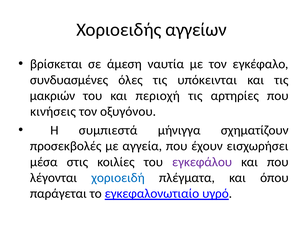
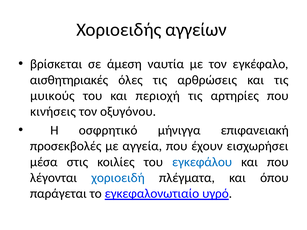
συνδυασμένες: συνδυασμένες -> αισθητηριακές
υπόκεινται: υπόκεινται -> αρθρώσεις
μακριών: μακριών -> μυικούς
συμπιεστά: συμπιεστά -> οσφρητικό
σχηματίζουν: σχηματίζουν -> επιφανειακή
εγκεφάλου colour: purple -> blue
